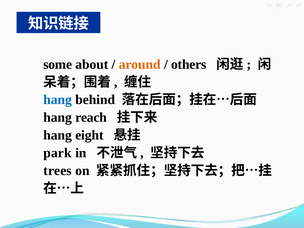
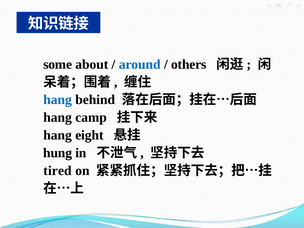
around colour: orange -> blue
reach: reach -> camp
park: park -> hung
trees: trees -> tired
